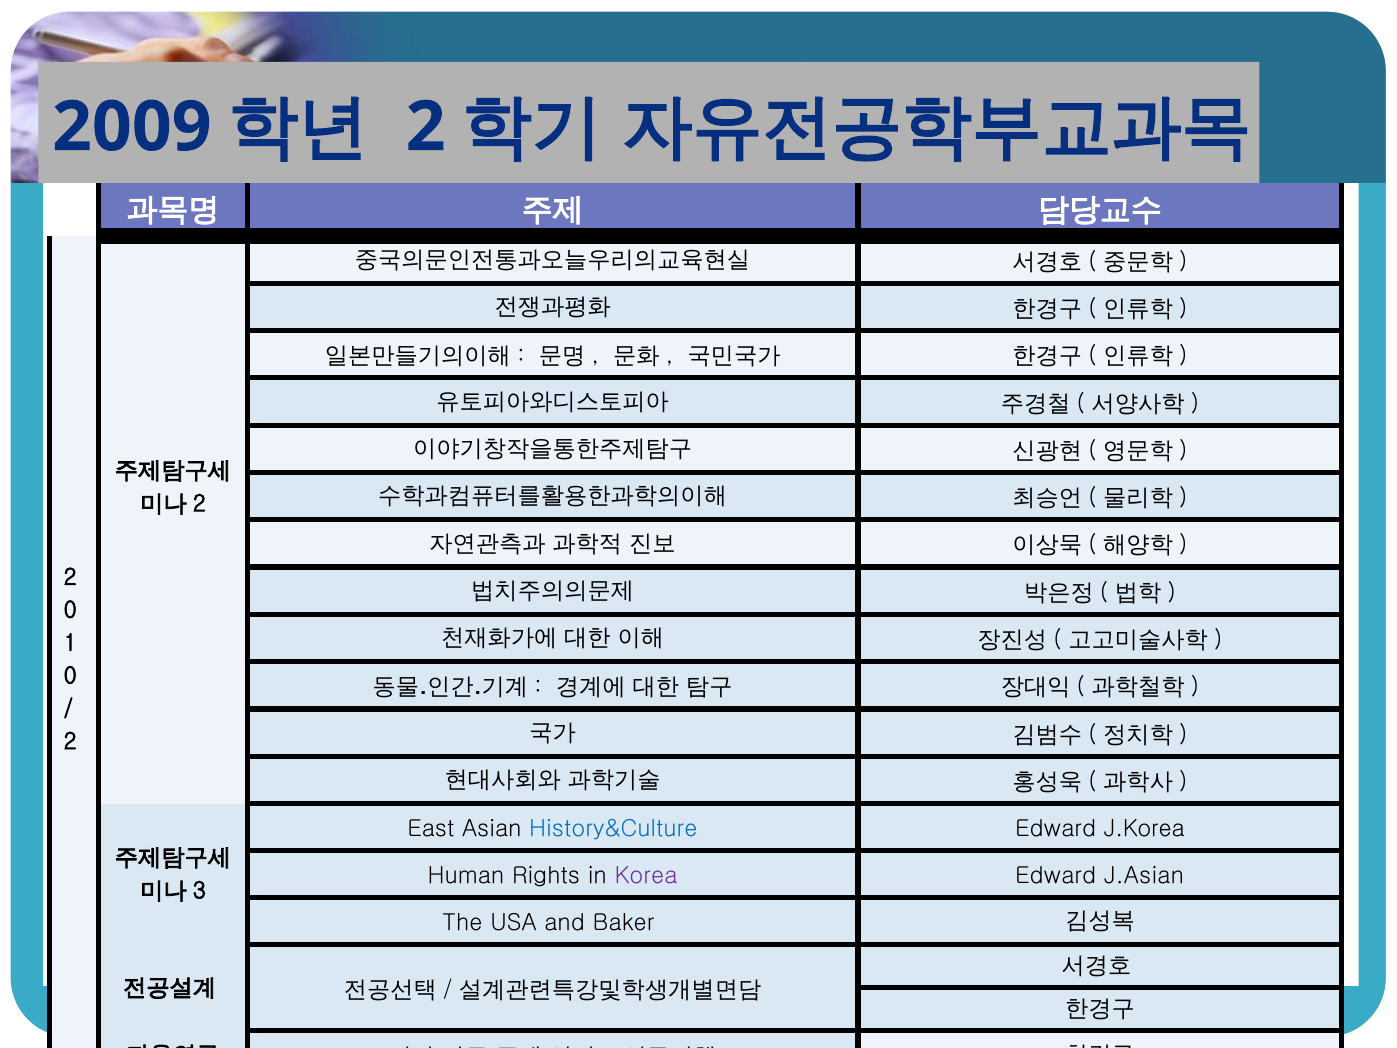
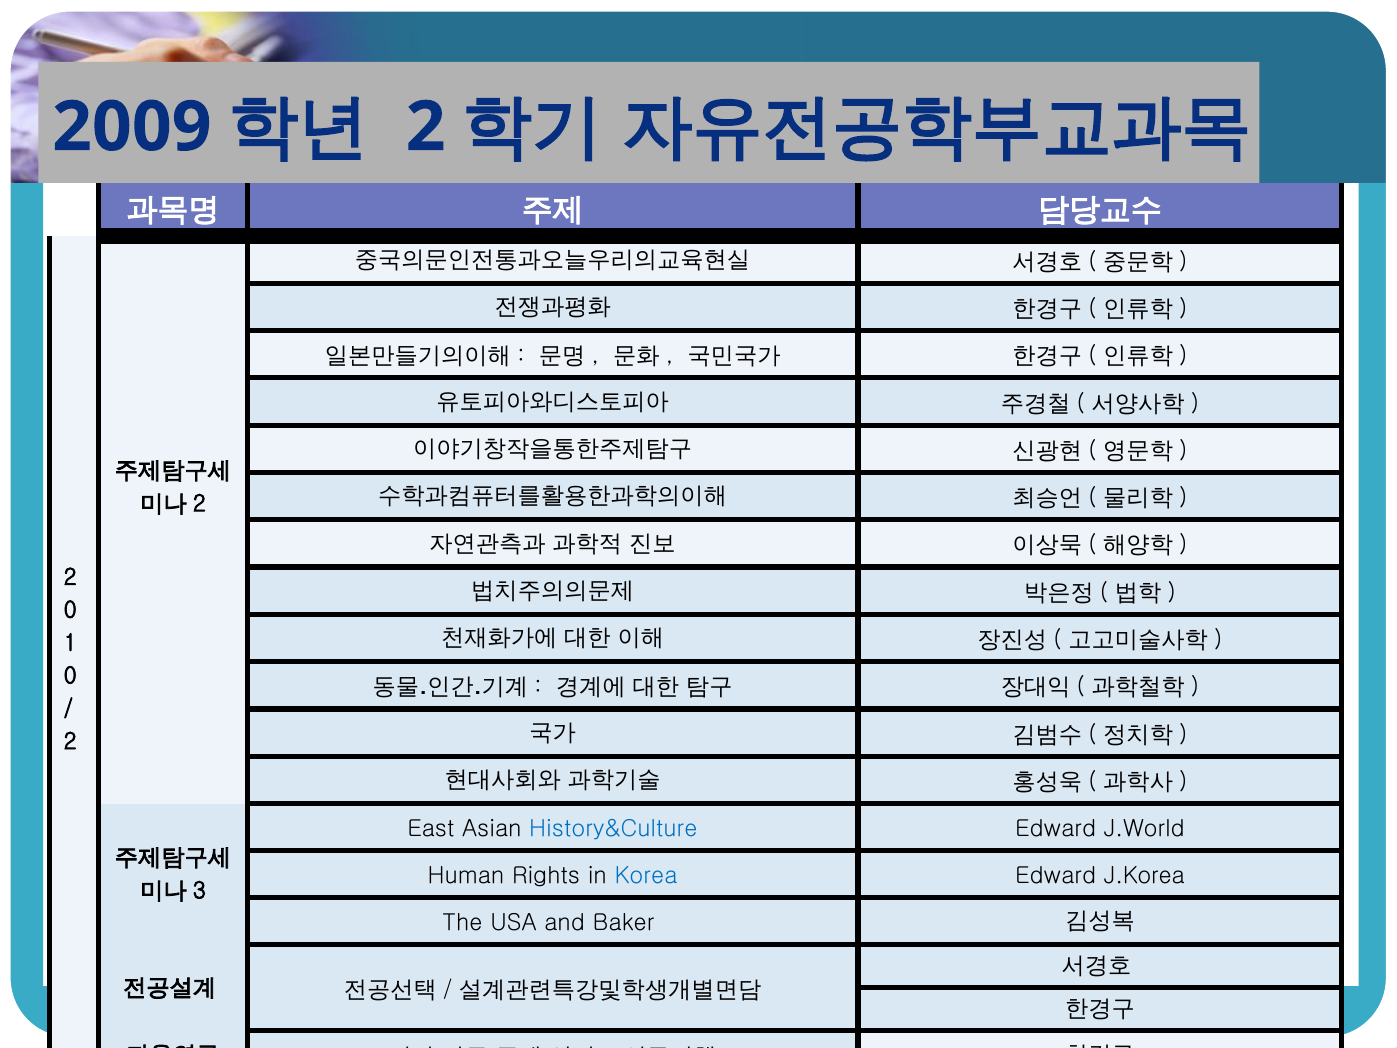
J.Korea: J.Korea -> J.World
Korea colour: purple -> blue
J.Asian: J.Asian -> J.Korea
